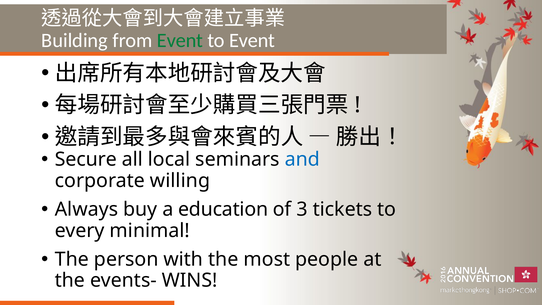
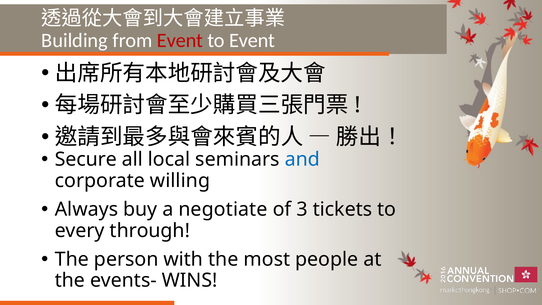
Event at (180, 40) colour: green -> red
education: education -> negotiate
minimal: minimal -> through
